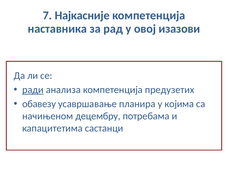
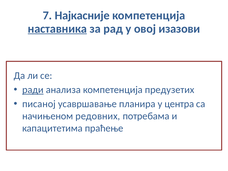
наставника underline: none -> present
обавезу: обавезу -> писаној
којима: којима -> центра
децембру: децембру -> редовних
састанци: састанци -> праћење
